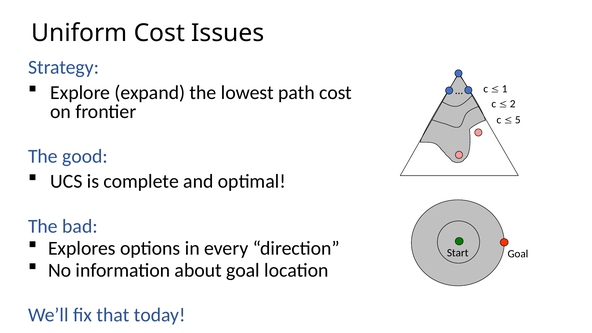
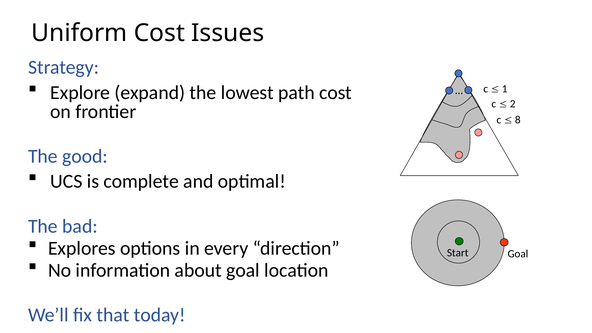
5: 5 -> 8
